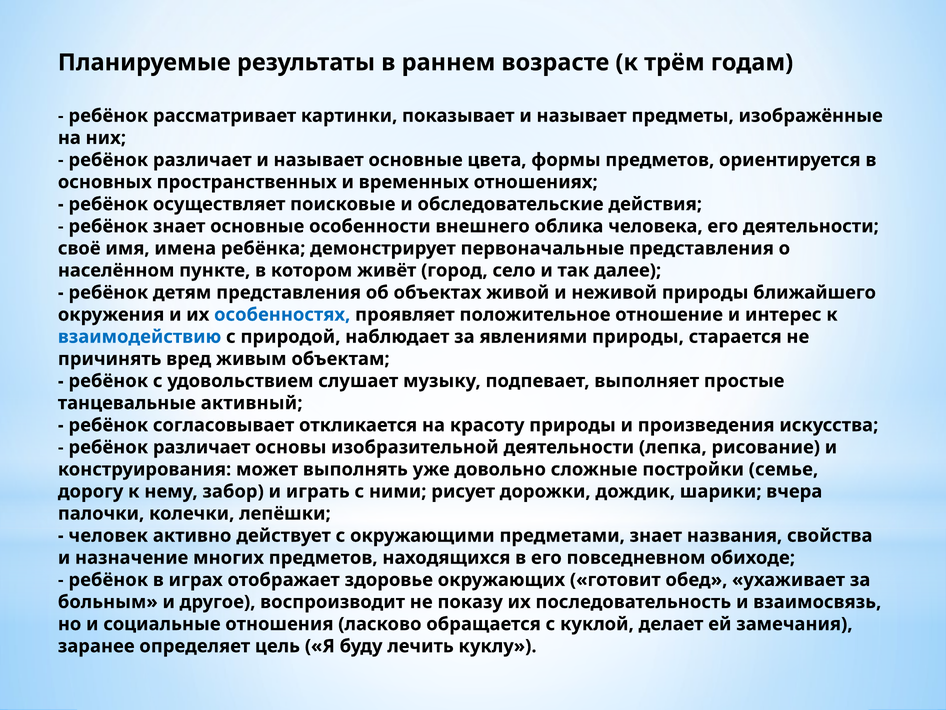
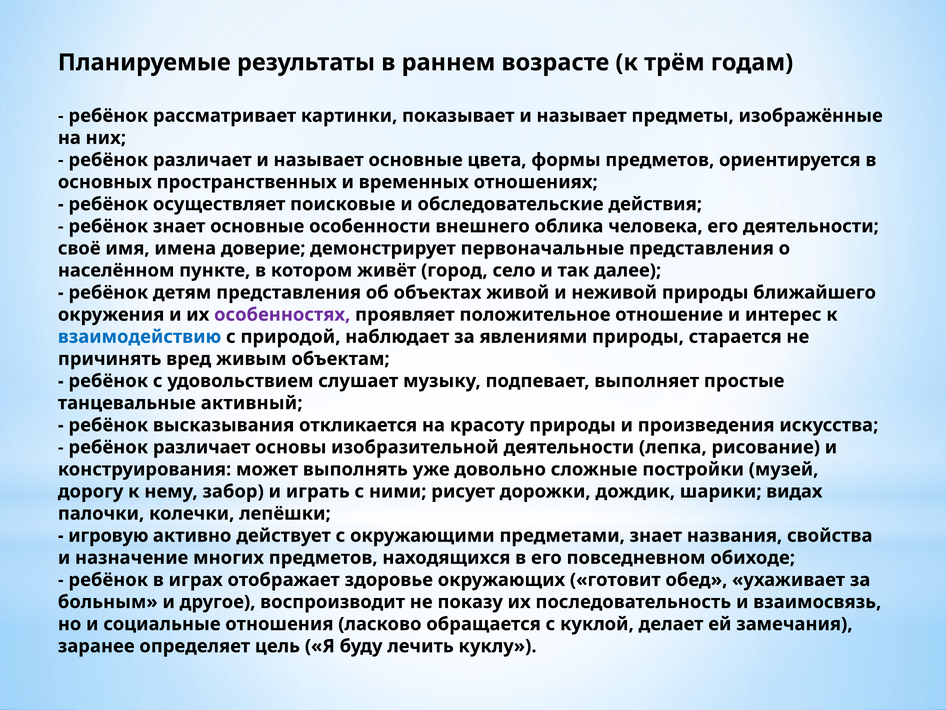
ребёнка: ребёнка -> доверие
особенностях colour: blue -> purple
согласовывает: согласовывает -> высказывания
семье: семье -> музей
вчера: вчера -> видах
человек: человек -> игровую
